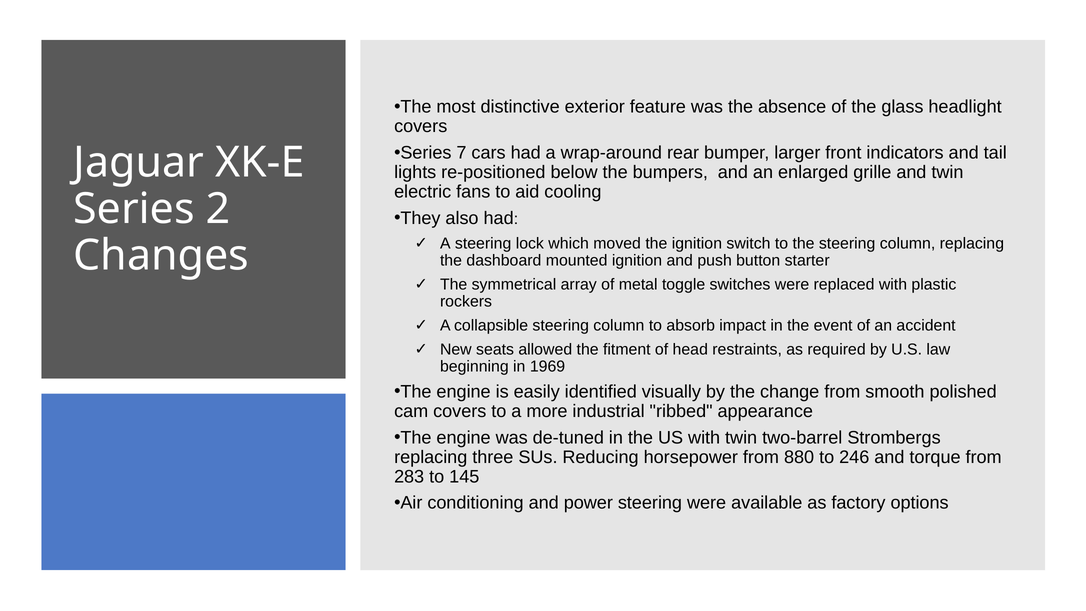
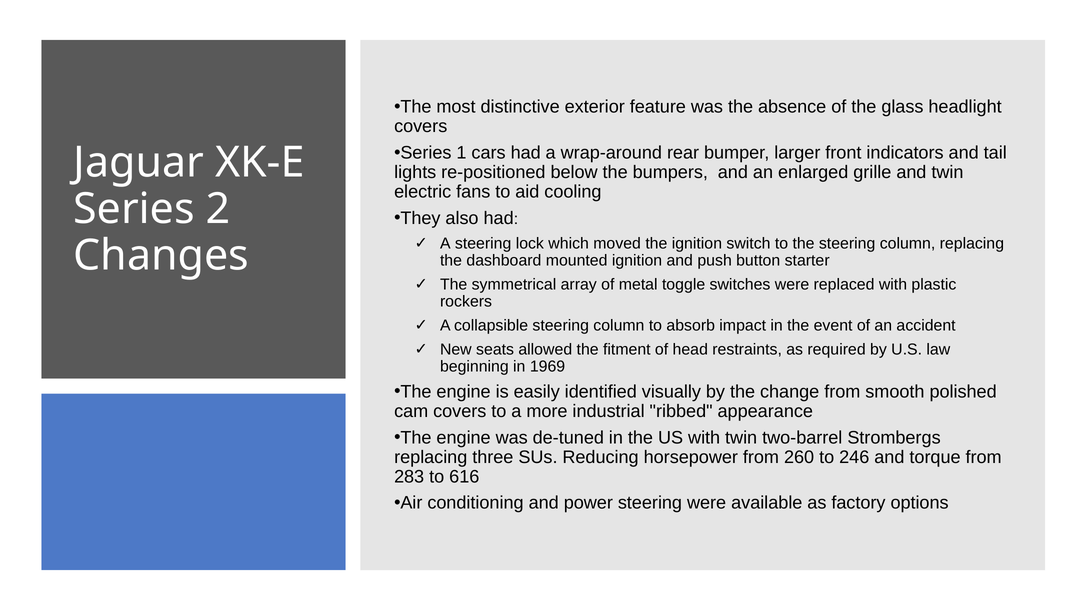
7: 7 -> 1
880: 880 -> 260
145: 145 -> 616
